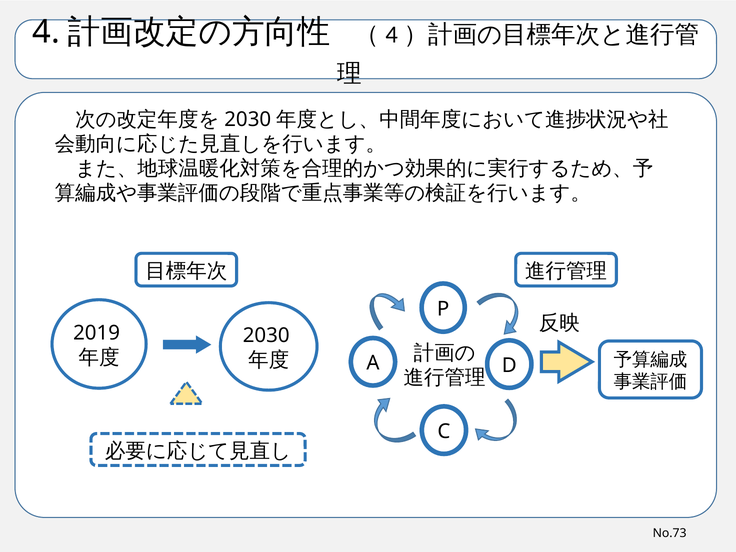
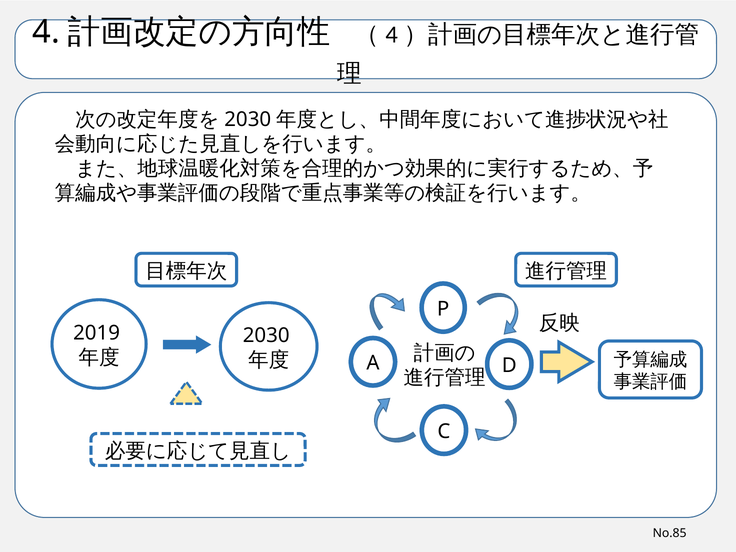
No.73: No.73 -> No.85
